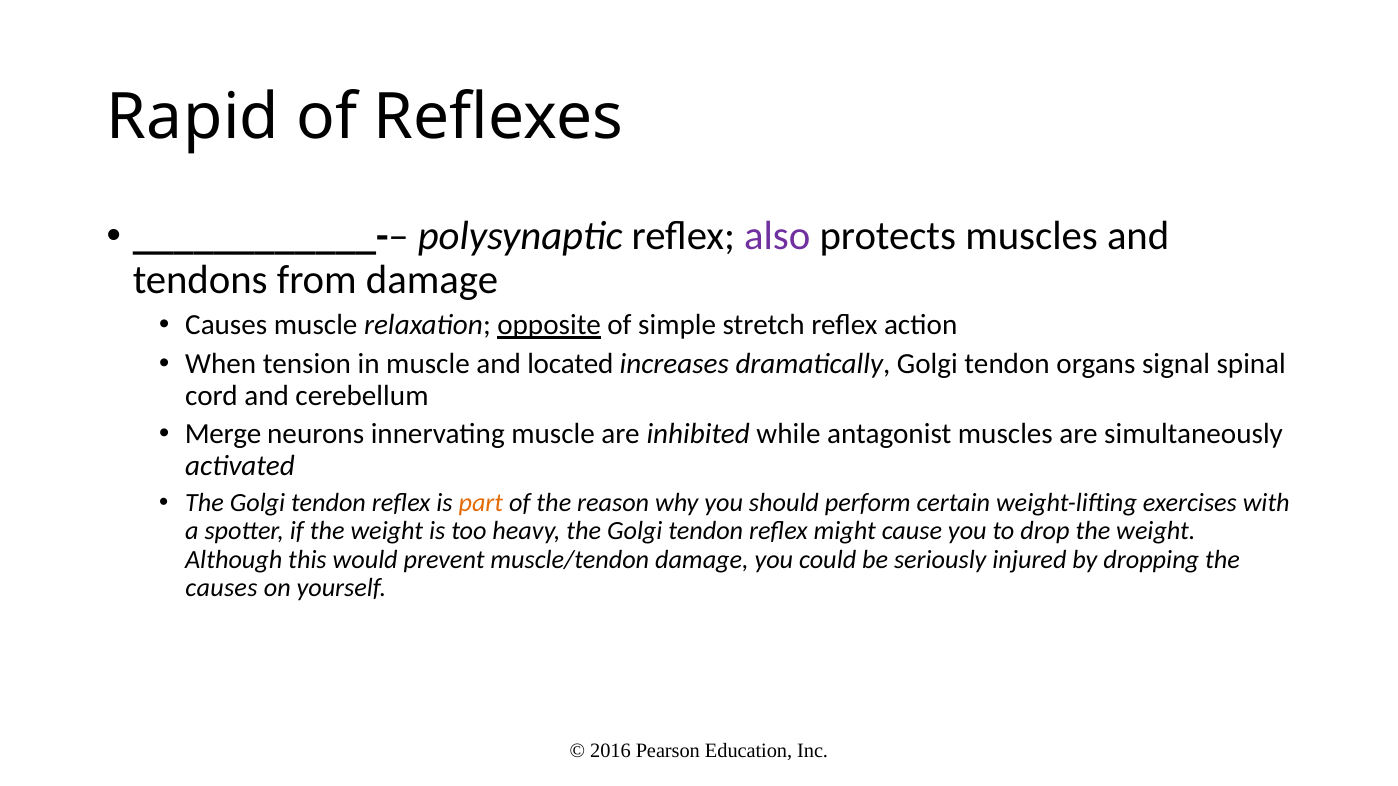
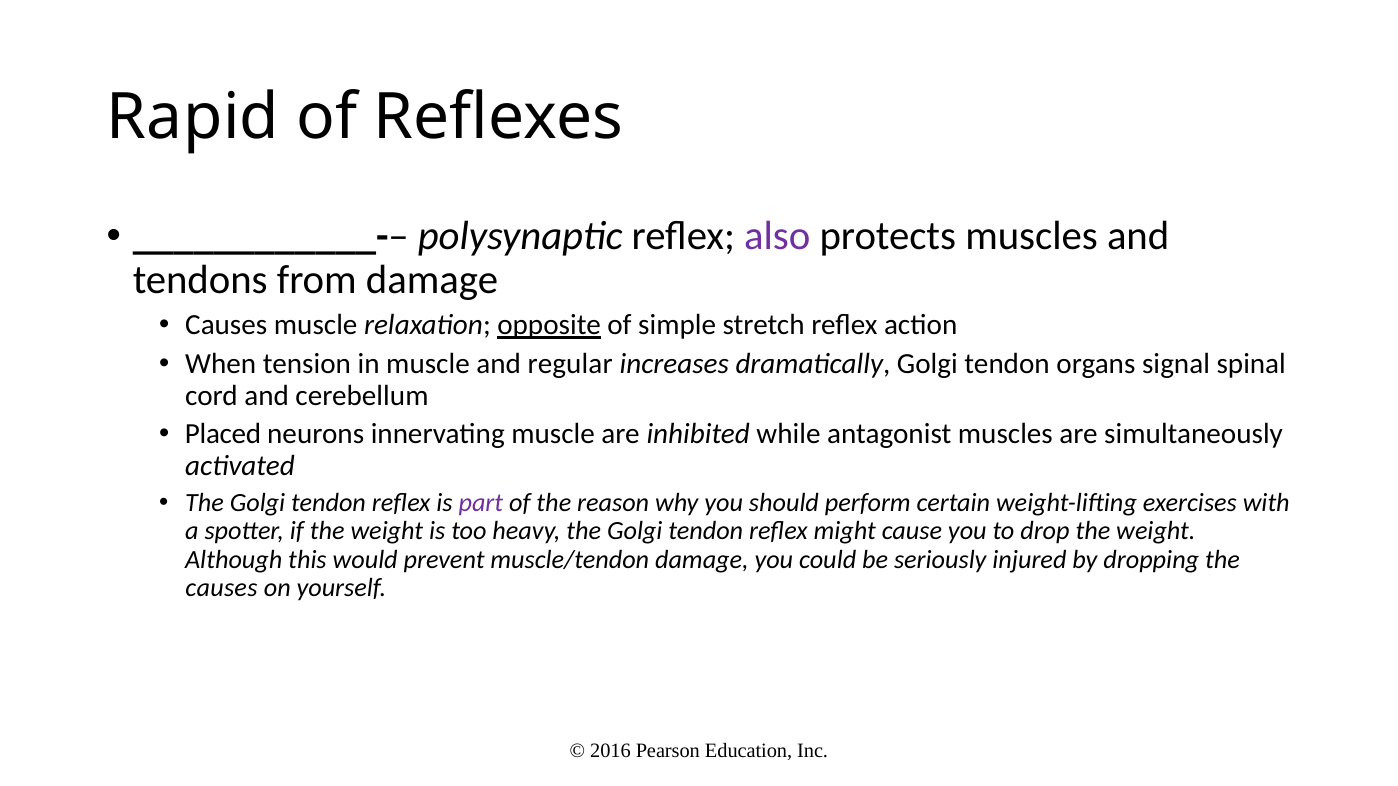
located: located -> regular
Merge: Merge -> Placed
part colour: orange -> purple
